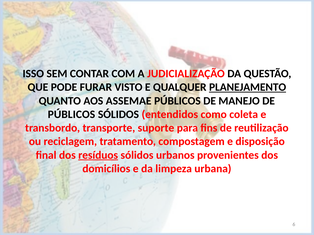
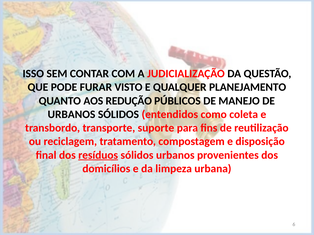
PLANEJAMENTO underline: present -> none
ASSEMAE: ASSEMAE -> REDUÇÃO
PÚBLICOS at (71, 115): PÚBLICOS -> URBANOS
